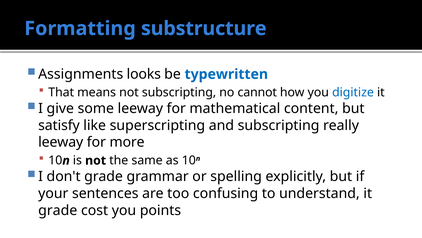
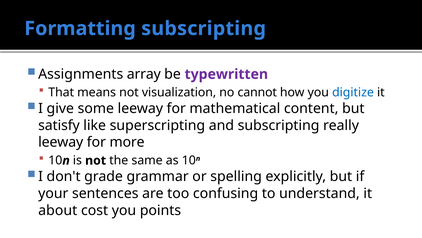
Formatting substructure: substructure -> subscripting
looks: looks -> array
typewritten colour: blue -> purple
not subscripting: subscripting -> visualization
grade at (58, 210): grade -> about
